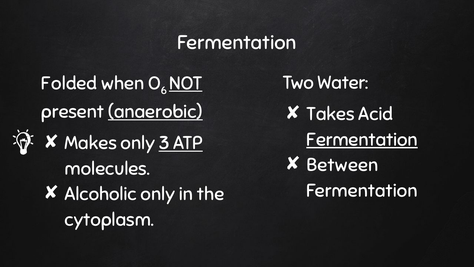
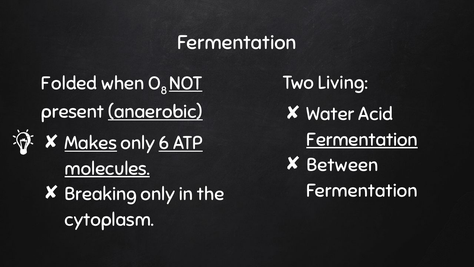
Water: Water -> Living
6: 6 -> 8
Takes: Takes -> Water
Makes underline: none -> present
3: 3 -> 6
molecules underline: none -> present
Alcoholic: Alcoholic -> Breaking
